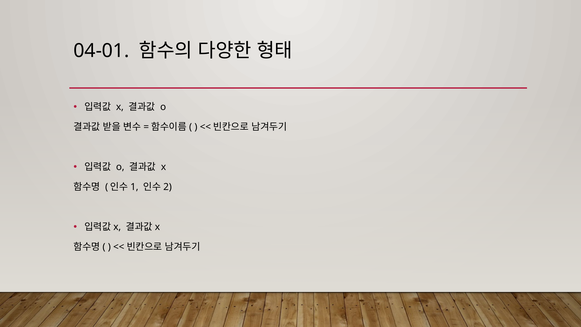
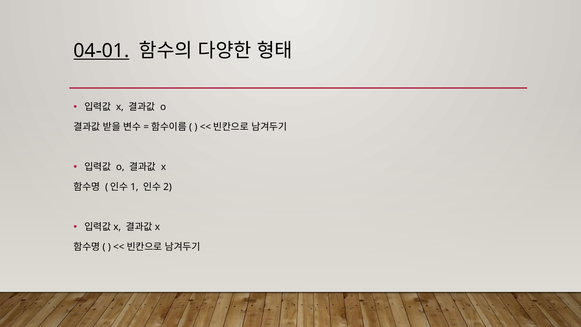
04-01 underline: none -> present
